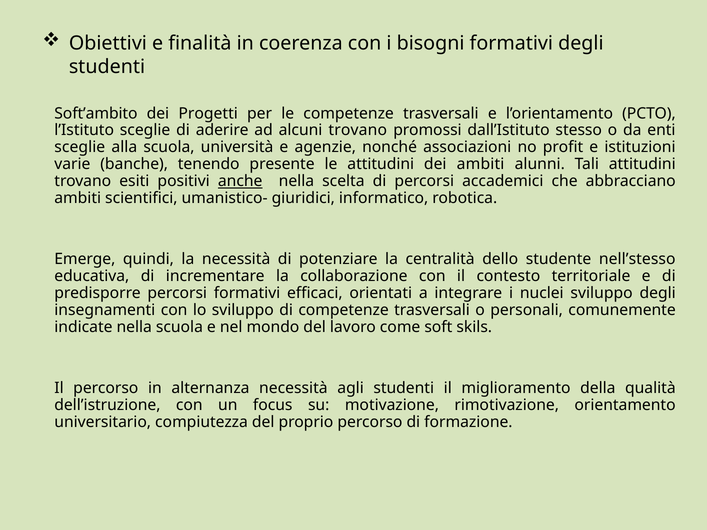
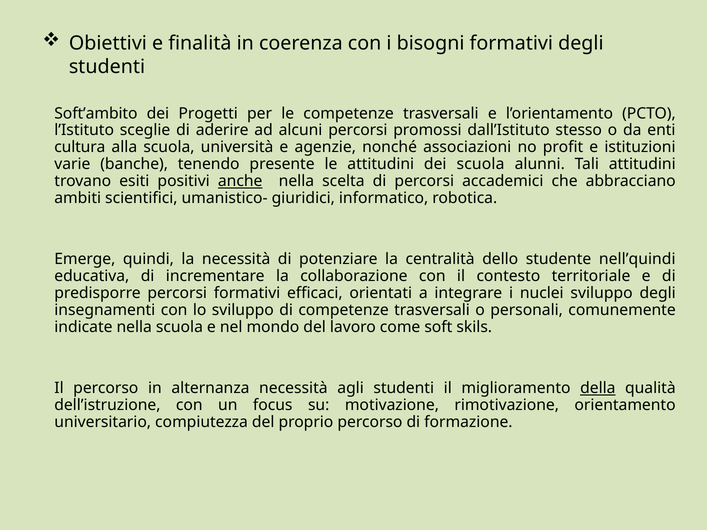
alcuni trovano: trovano -> percorsi
sceglie at (80, 147): sceglie -> cultura
dei ambiti: ambiti -> scuola
nell’stesso: nell’stesso -> nell’quindi
della underline: none -> present
